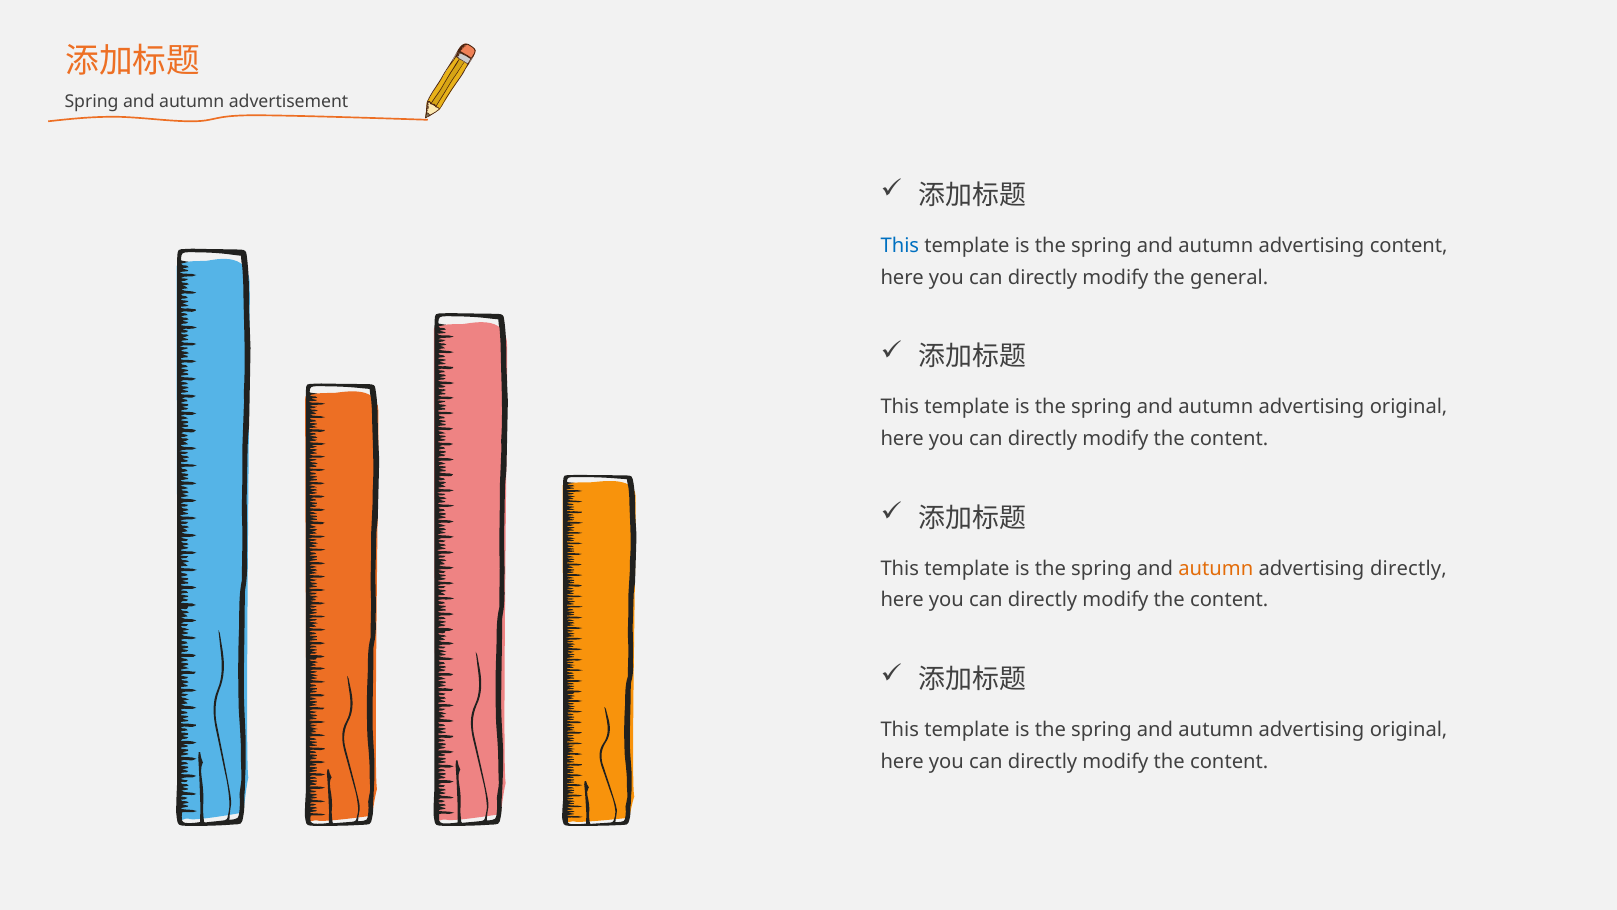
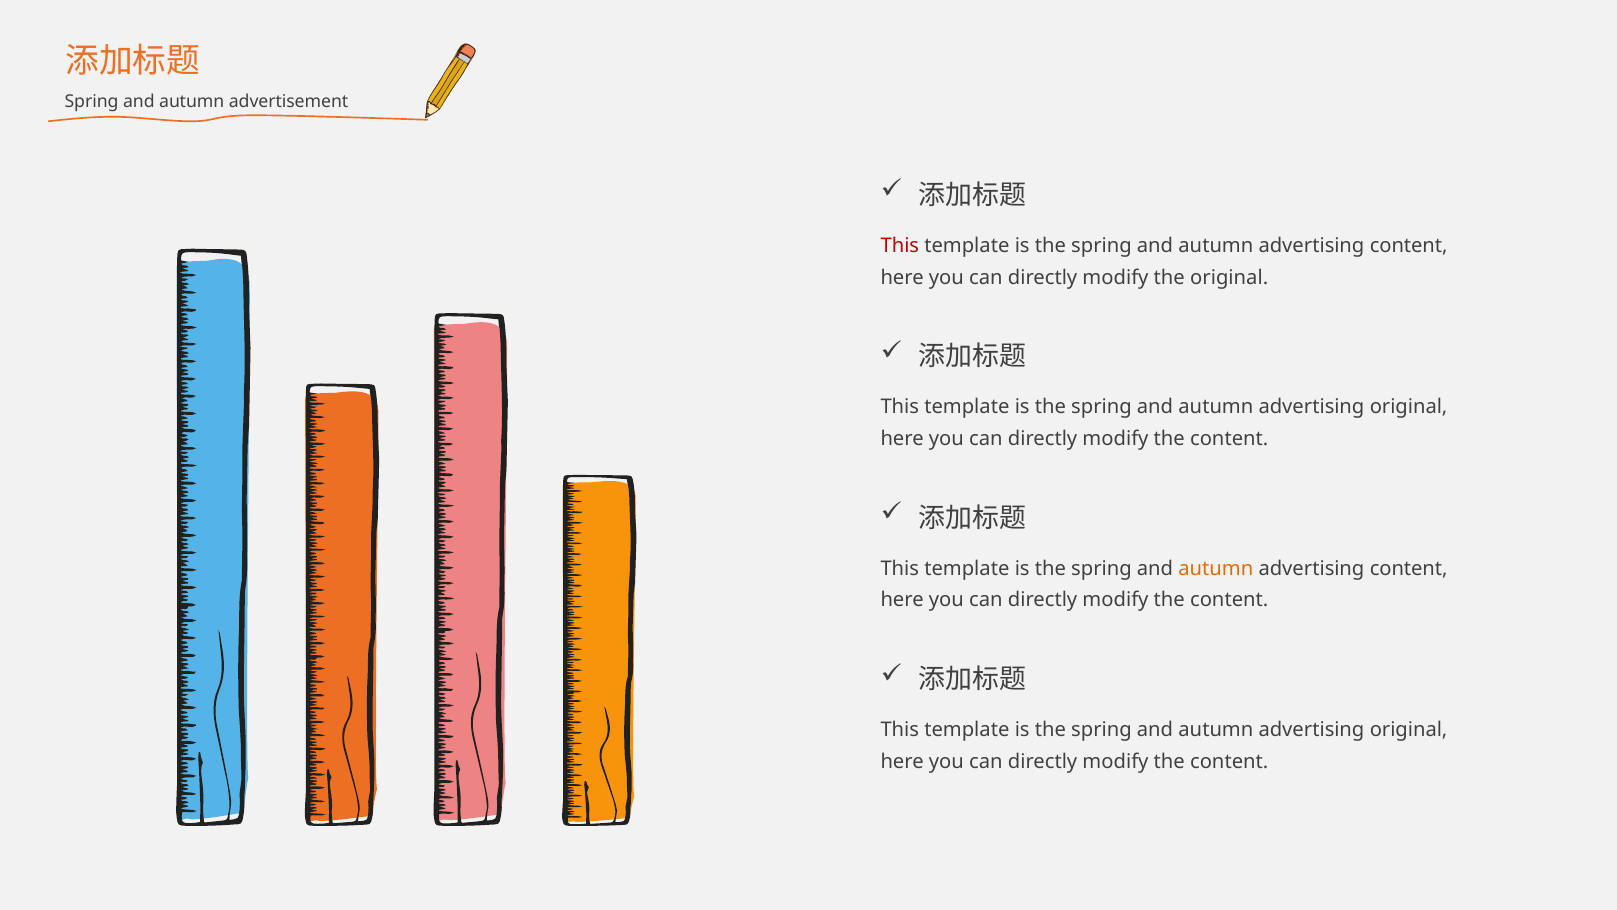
This at (900, 246) colour: blue -> red
the general: general -> original
directly at (1408, 568): directly -> content
